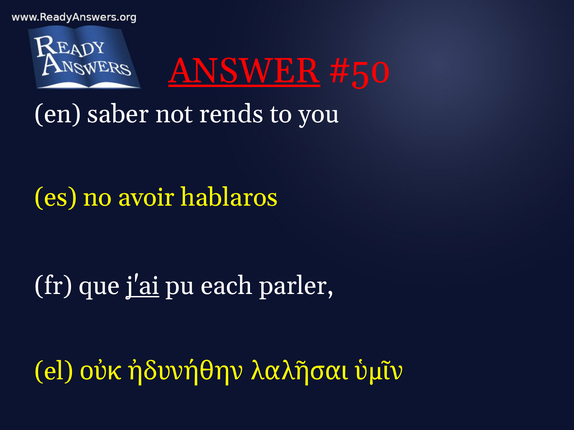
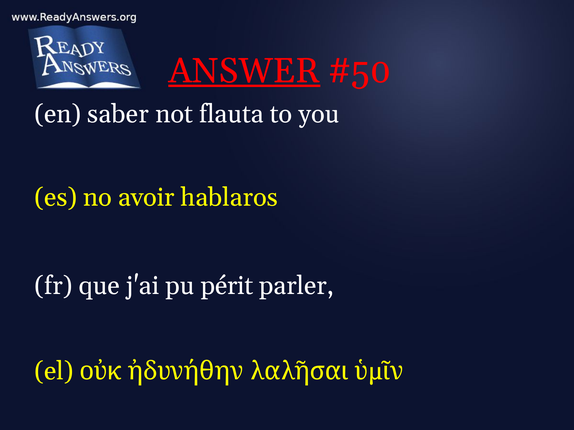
rends: rends -> flauta
j'ai underline: present -> none
each: each -> périt
